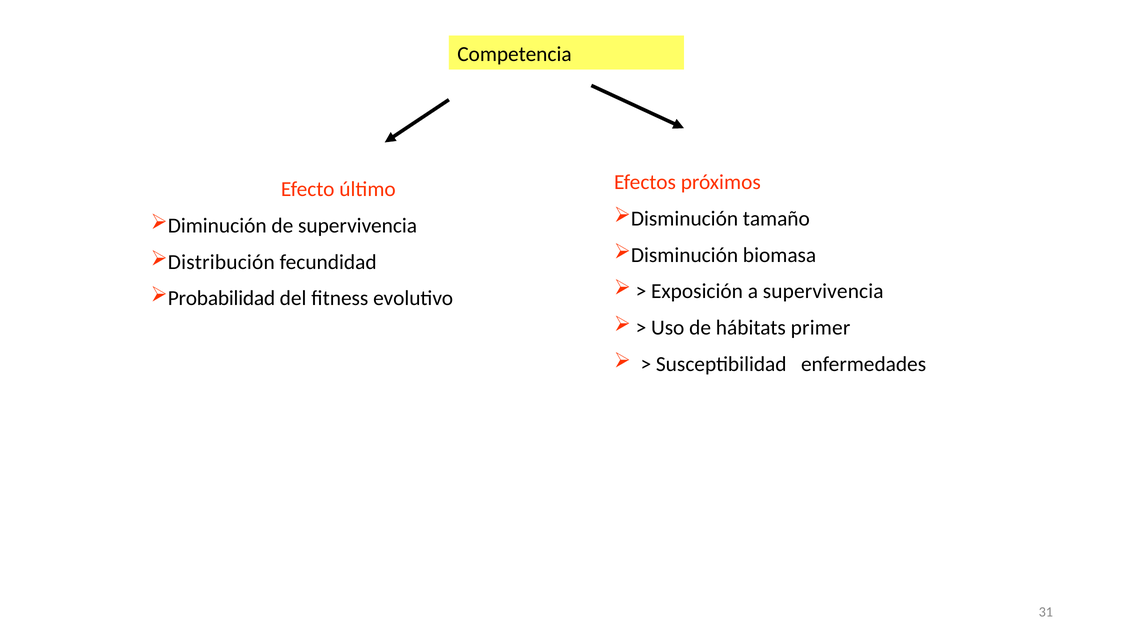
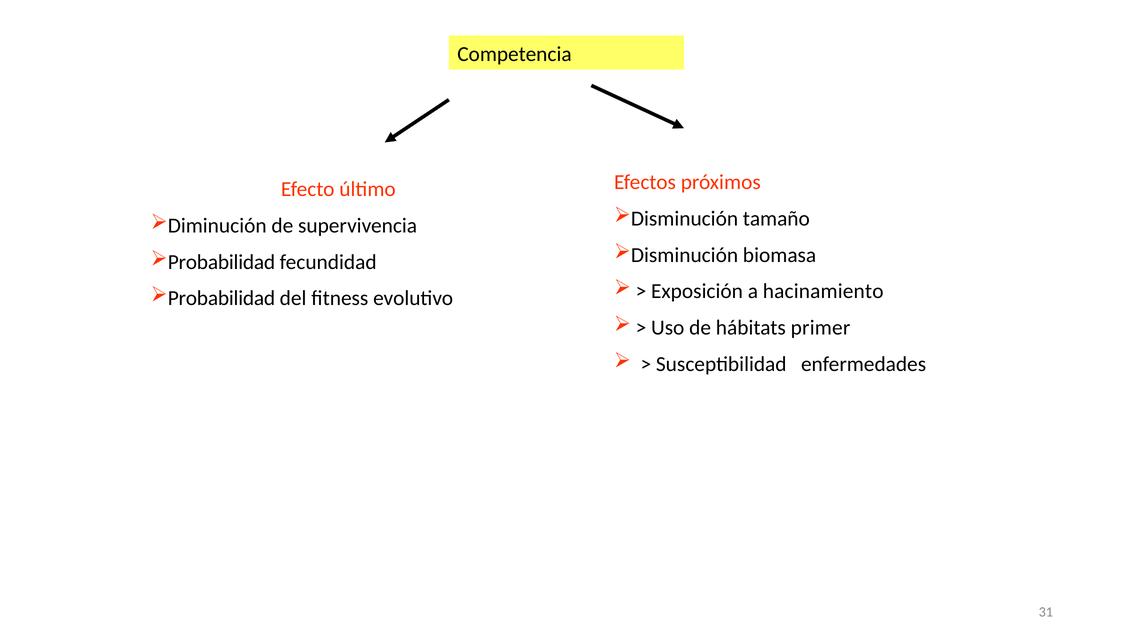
Distribución at (221, 262): Distribución -> Probabilidad
a supervivencia: supervivencia -> hacinamiento
